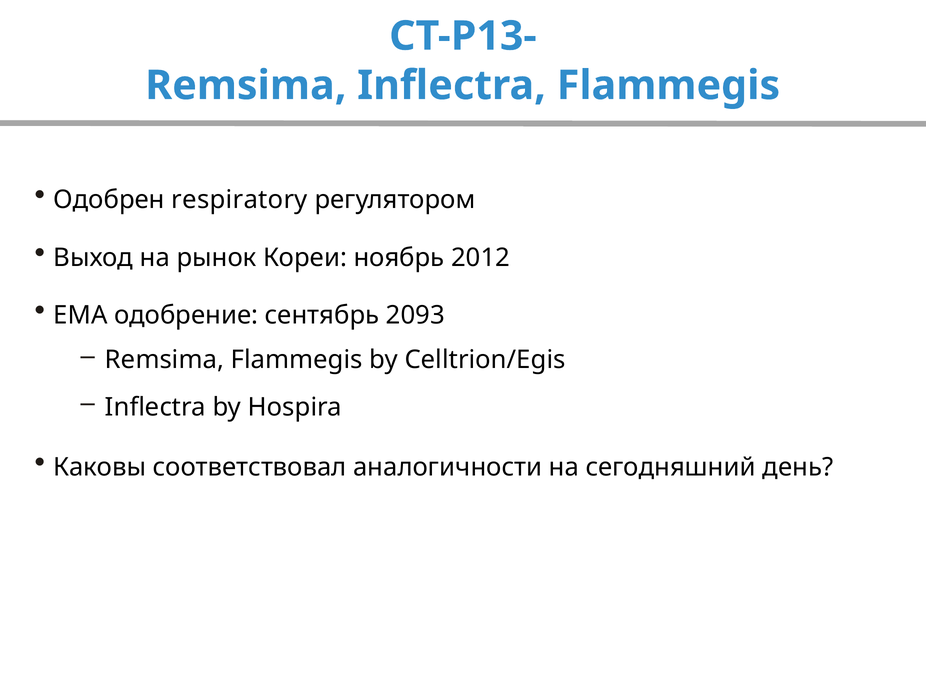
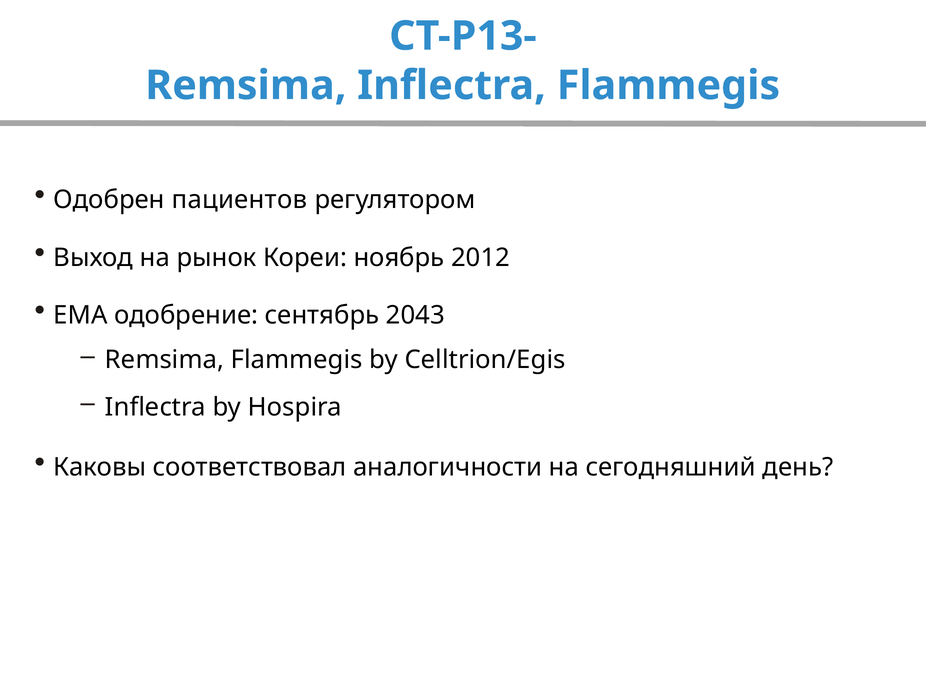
respiratory: respiratory -> пациентов
2093: 2093 -> 2043
